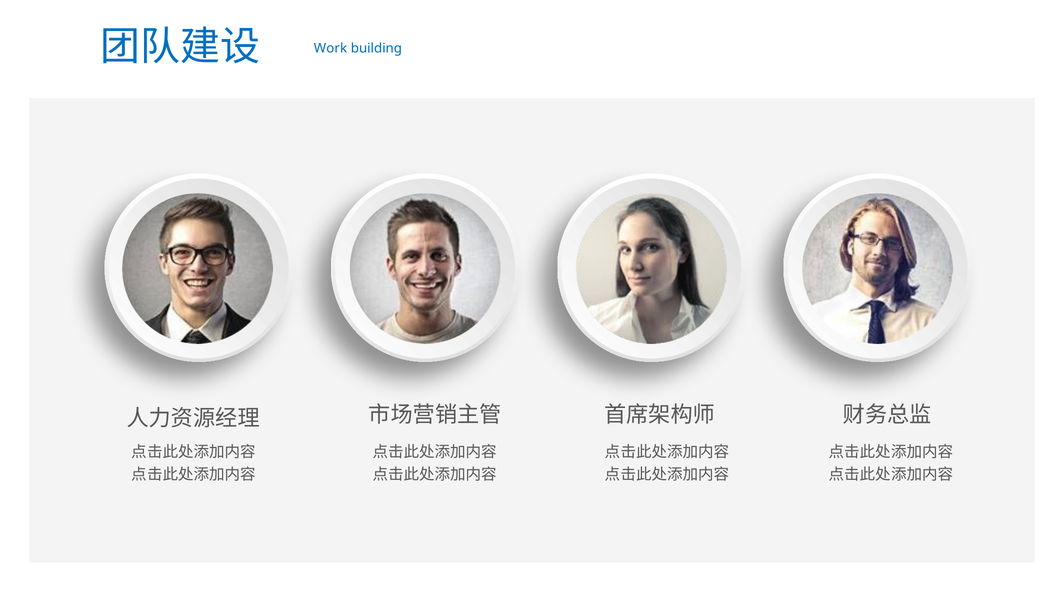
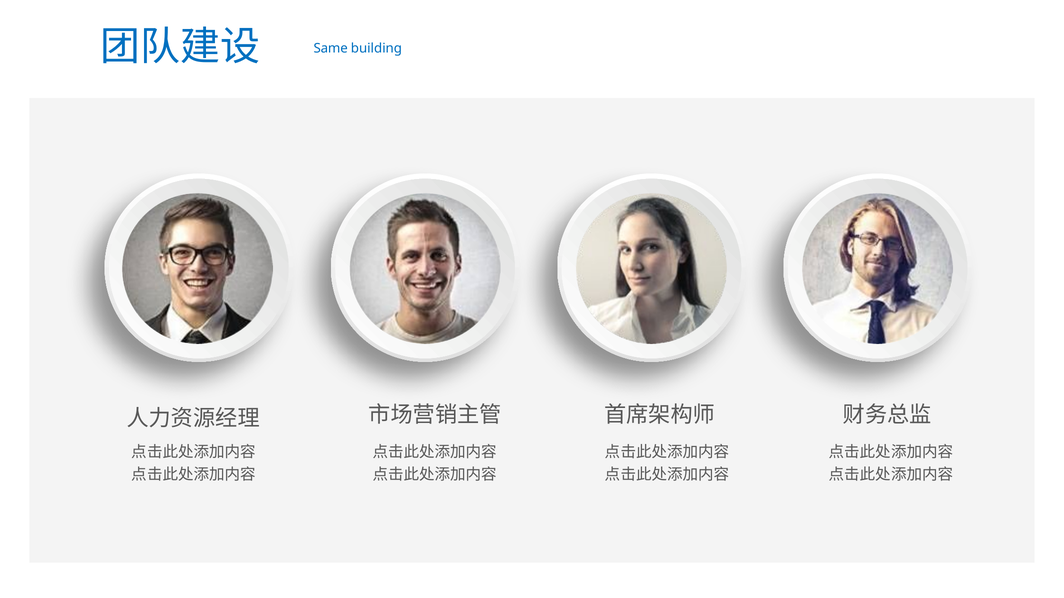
Work: Work -> Same
